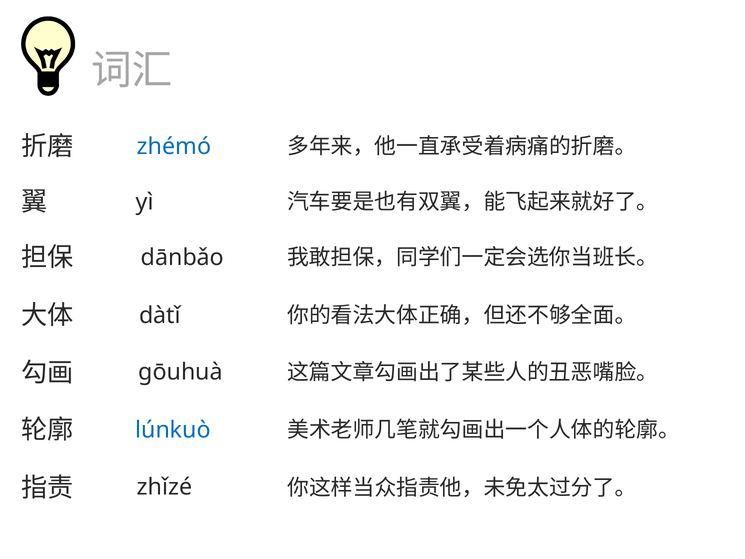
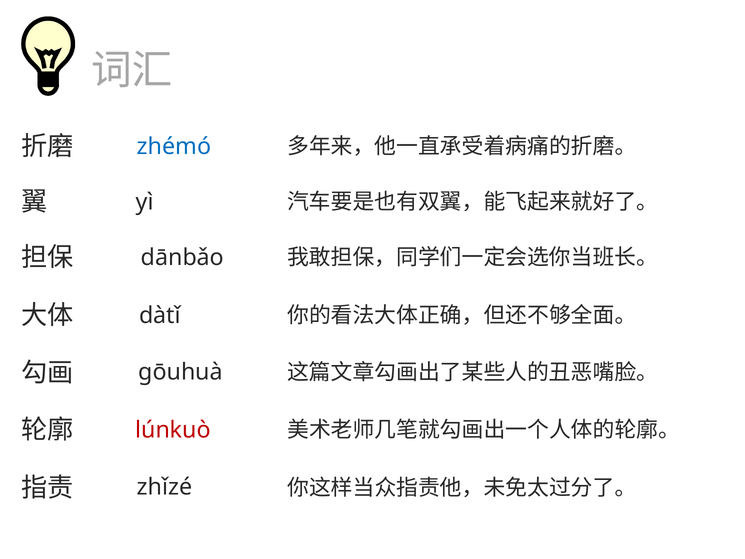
lúnkuò colour: blue -> red
